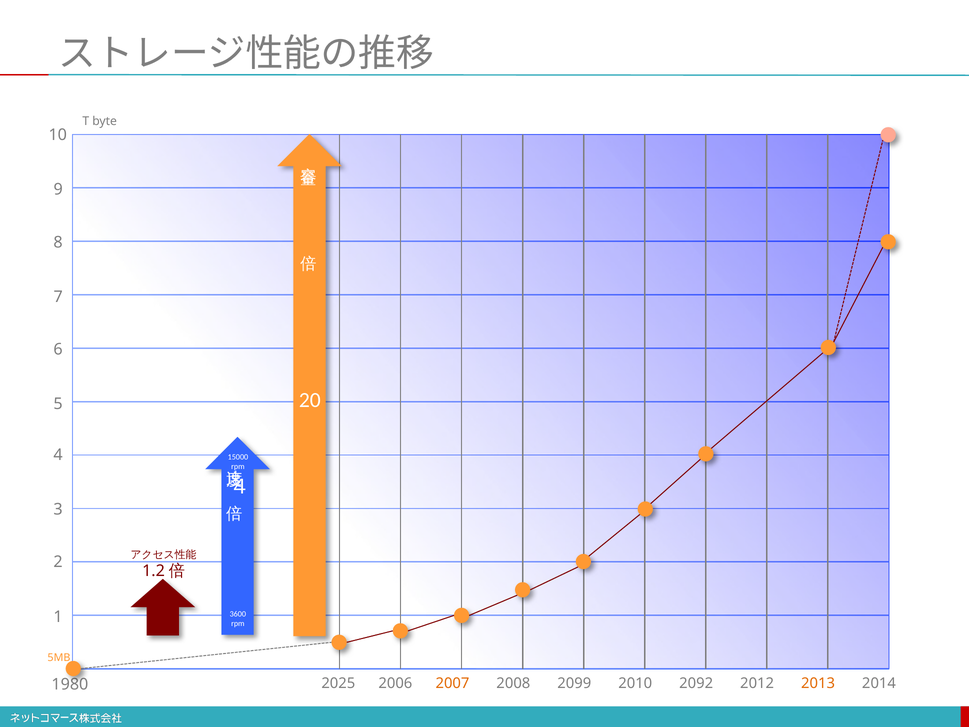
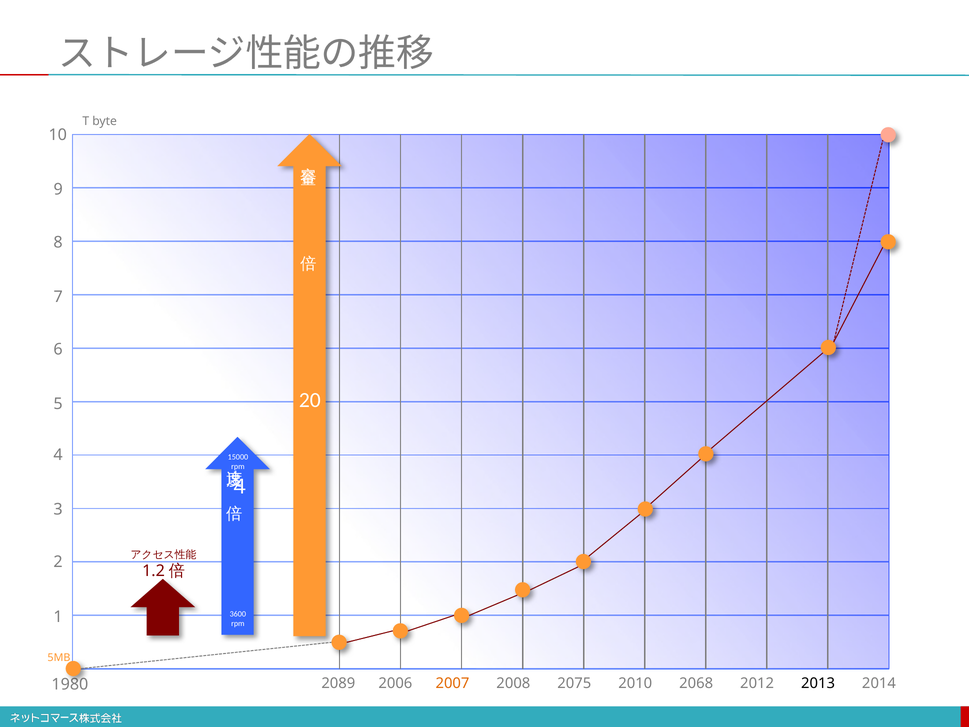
2025: 2025 -> 2089
2099: 2099 -> 2075
2092: 2092 -> 2068
2013 colour: orange -> black
